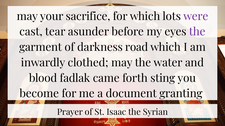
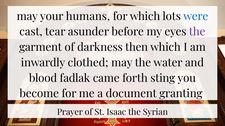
sacrifice: sacrifice -> humans
were colour: purple -> blue
road: road -> then
